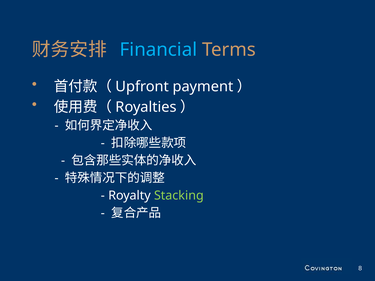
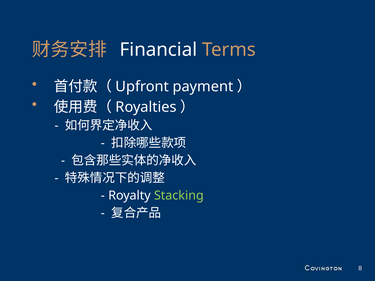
Financial colour: light blue -> white
